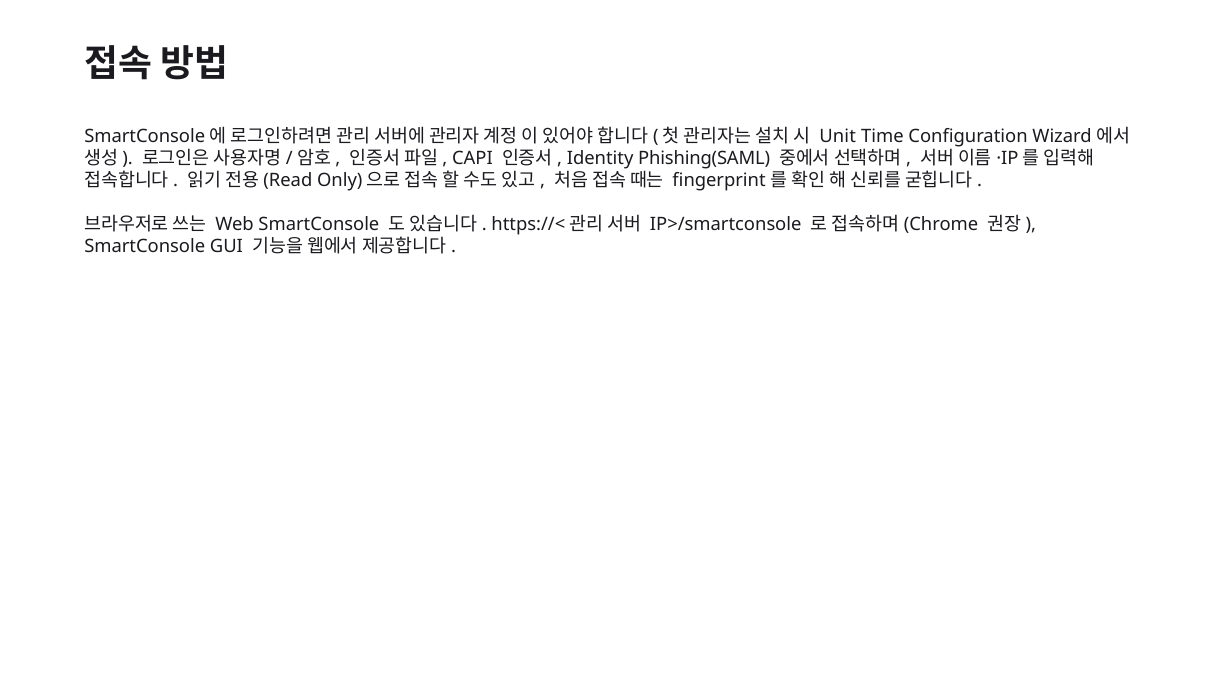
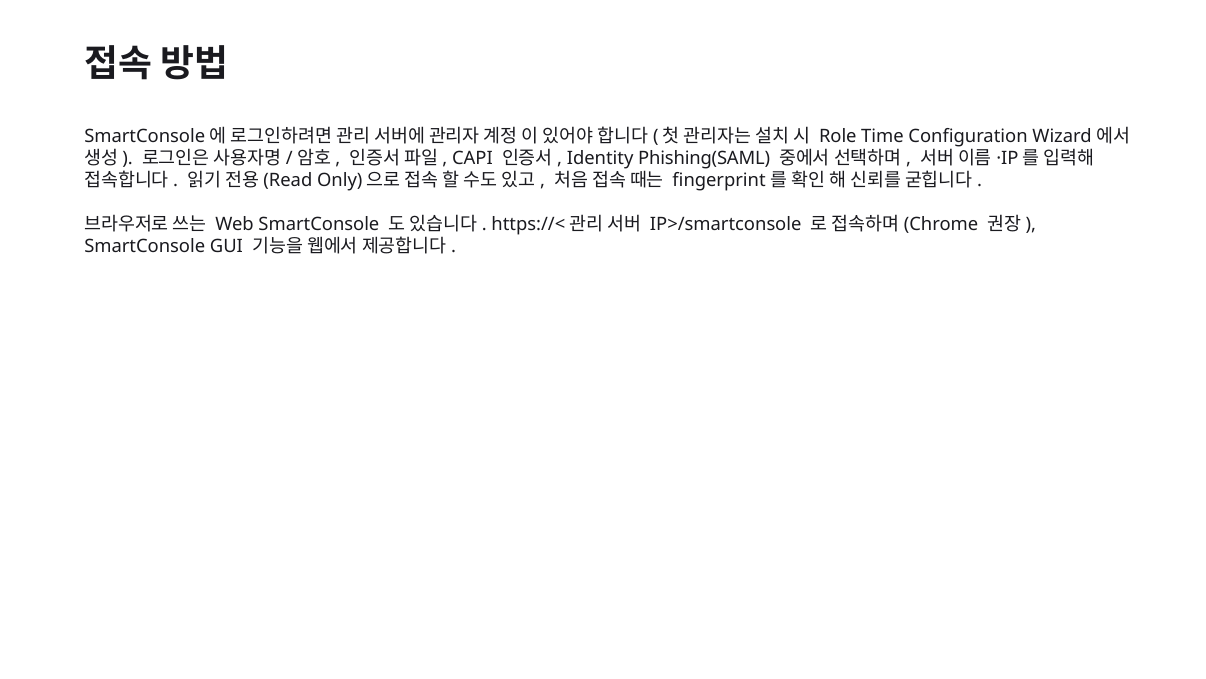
Unit: Unit -> Role
